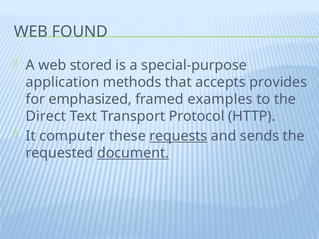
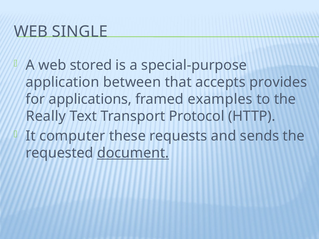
FOUND: FOUND -> SINGLE
methods: methods -> between
emphasized: emphasized -> applications
Direct: Direct -> Really
requests underline: present -> none
